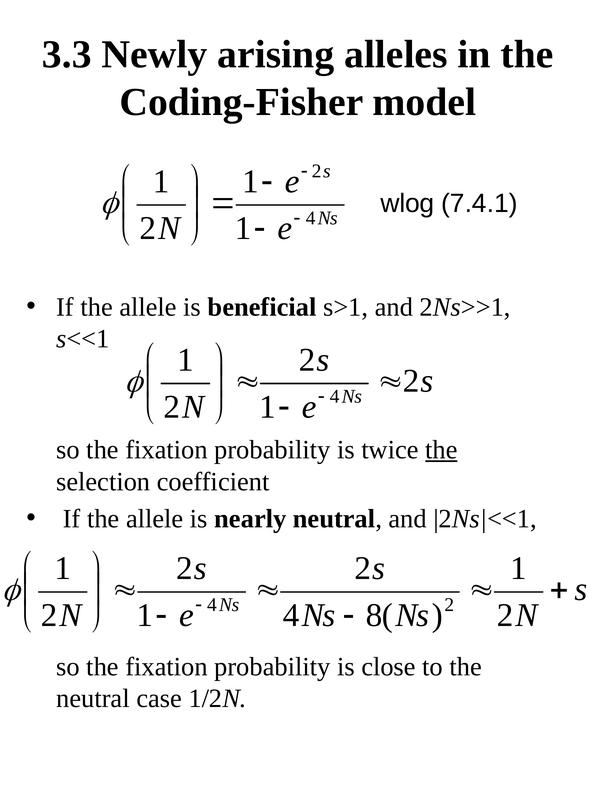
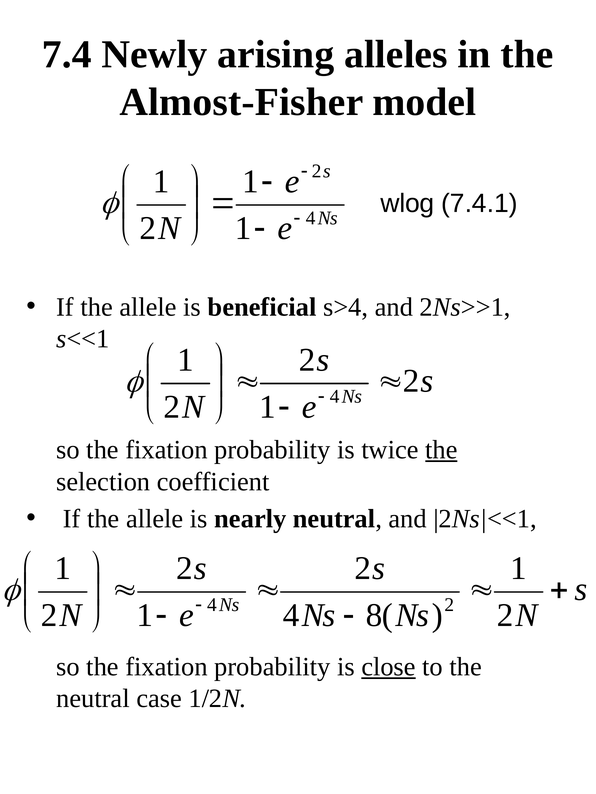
3.3: 3.3 -> 7.4
Coding-Fisher: Coding-Fisher -> Almost-Fisher
s>1: s>1 -> s>4
close underline: none -> present
